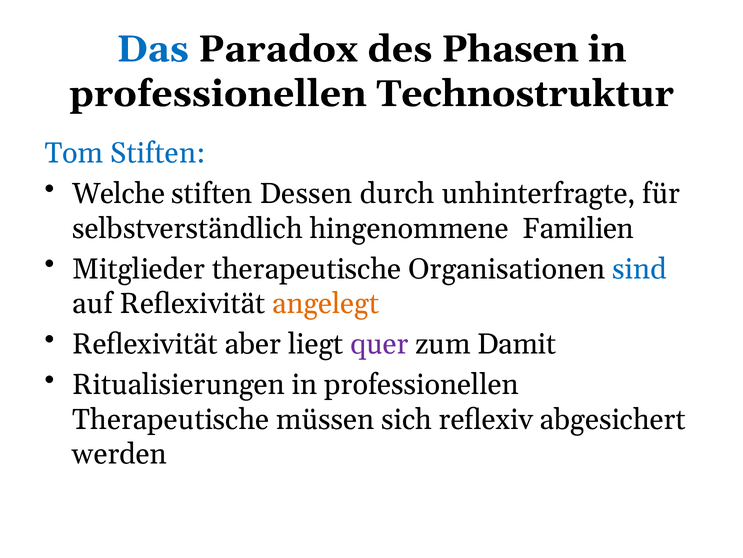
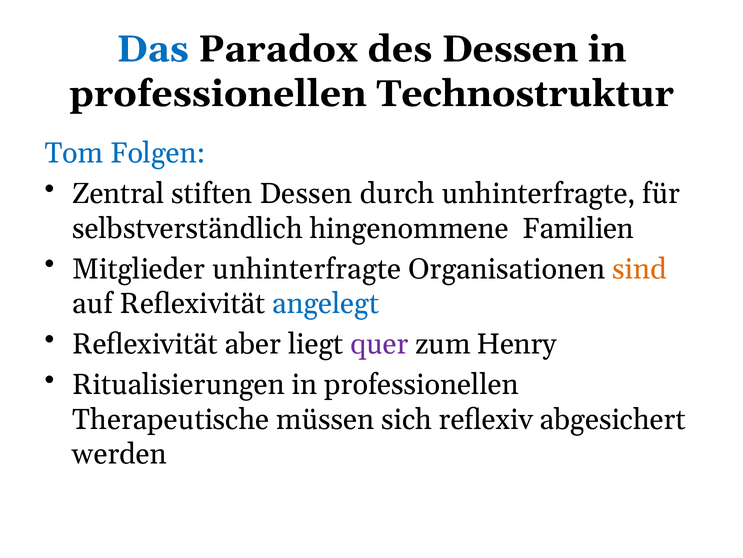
des Phasen: Phasen -> Dessen
Tom Stiften: Stiften -> Folgen
Welche: Welche -> Zentral
Mitglieder therapeutische: therapeutische -> unhinterfragte
sind colour: blue -> orange
angelegt colour: orange -> blue
Damit: Damit -> Henry
